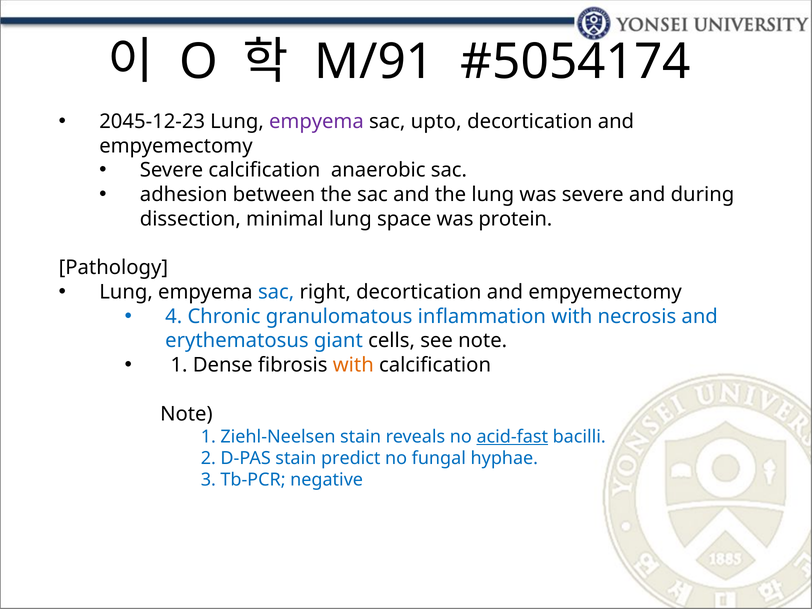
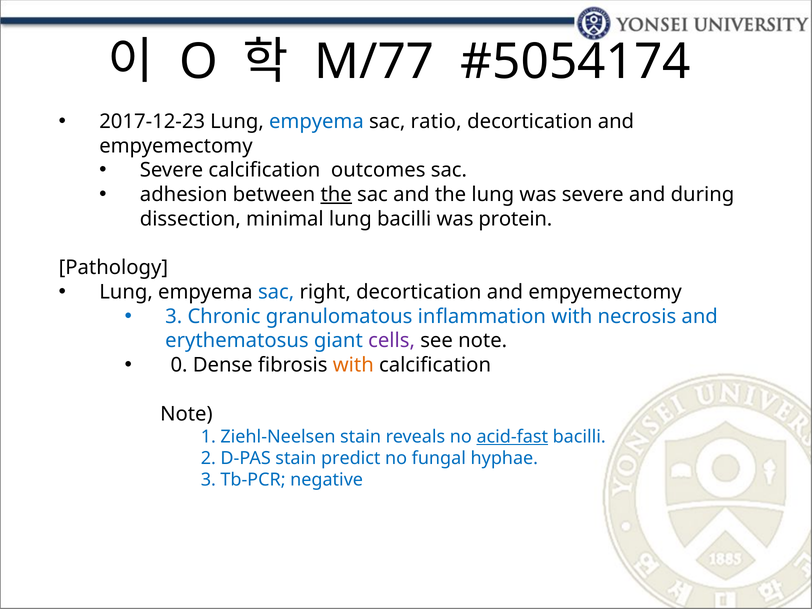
M/91: M/91 -> M/77
2045-12-23: 2045-12-23 -> 2017-12-23
empyema at (316, 122) colour: purple -> blue
upto: upto -> ratio
anaerobic: anaerobic -> outcomes
the at (336, 195) underline: none -> present
lung space: space -> bacilli
4 at (174, 316): 4 -> 3
cells colour: black -> purple
1 at (179, 365): 1 -> 0
